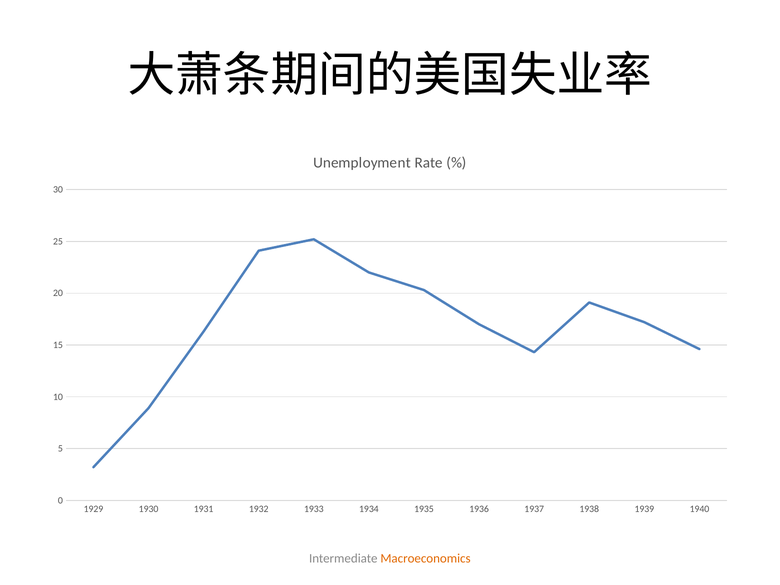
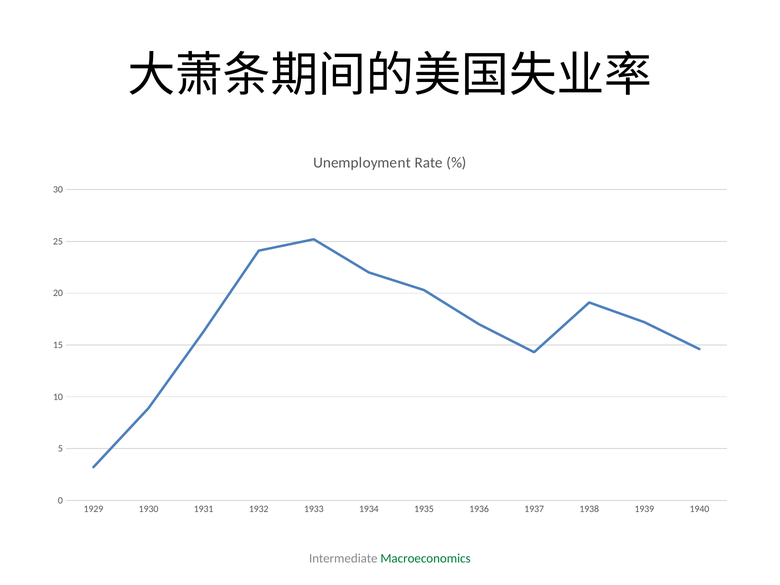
Macroeconomics colour: orange -> green
